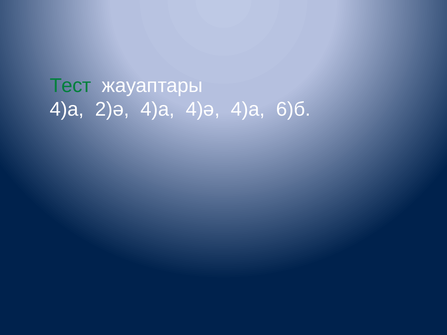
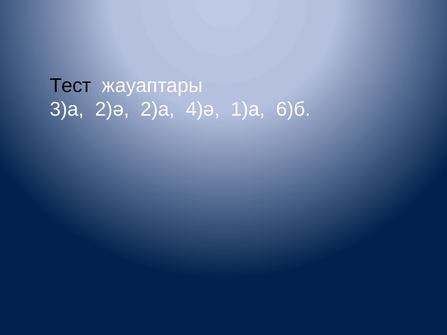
Тест colour: green -> black
4)а at (67, 109): 4)а -> 3)а
2)ә 4)а: 4)а -> 2)а
4)ә 4)а: 4)а -> 1)а
